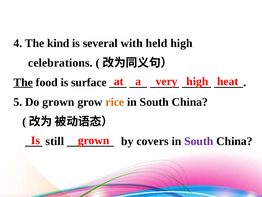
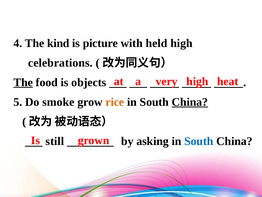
several: several -> picture
surface: surface -> objects
Do grown: grown -> smoke
China at (190, 102) underline: none -> present
covers: covers -> asking
South at (199, 141) colour: purple -> blue
